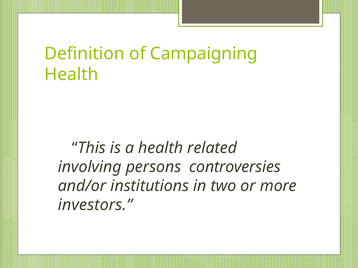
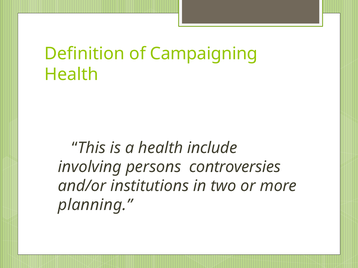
related: related -> include
investors: investors -> planning
